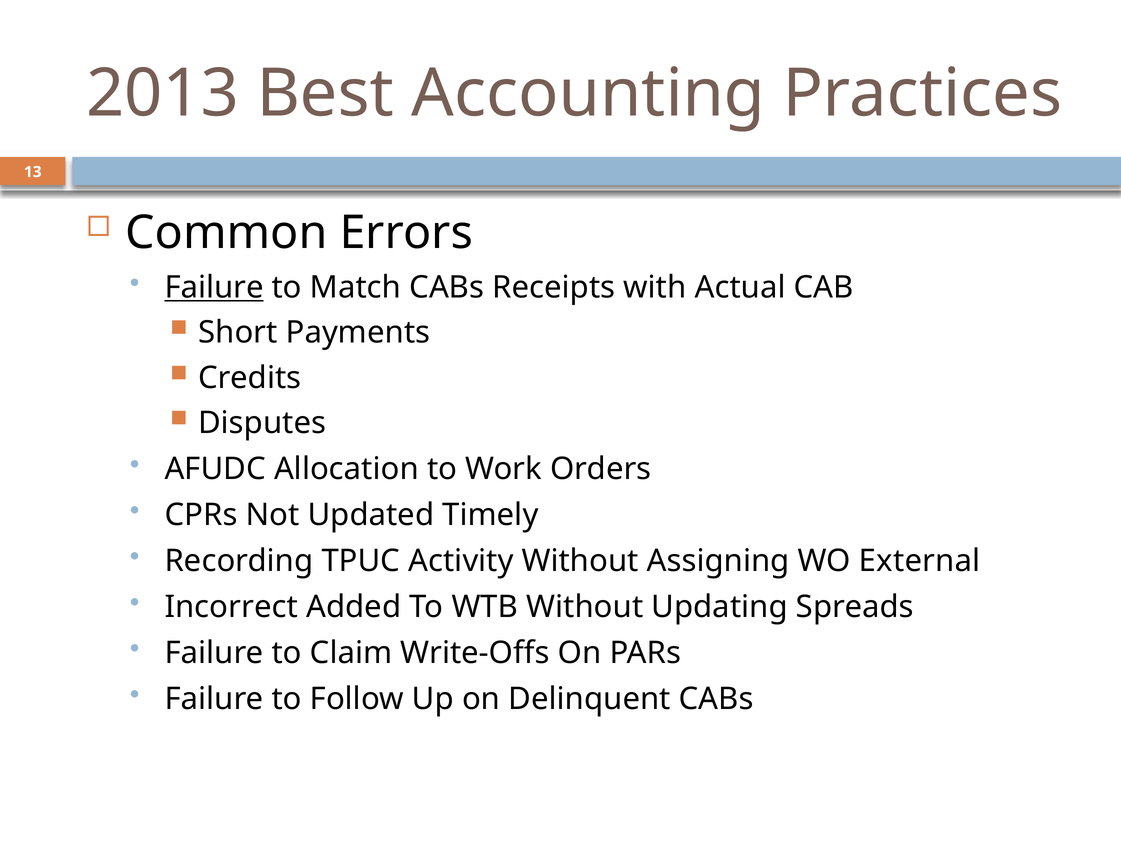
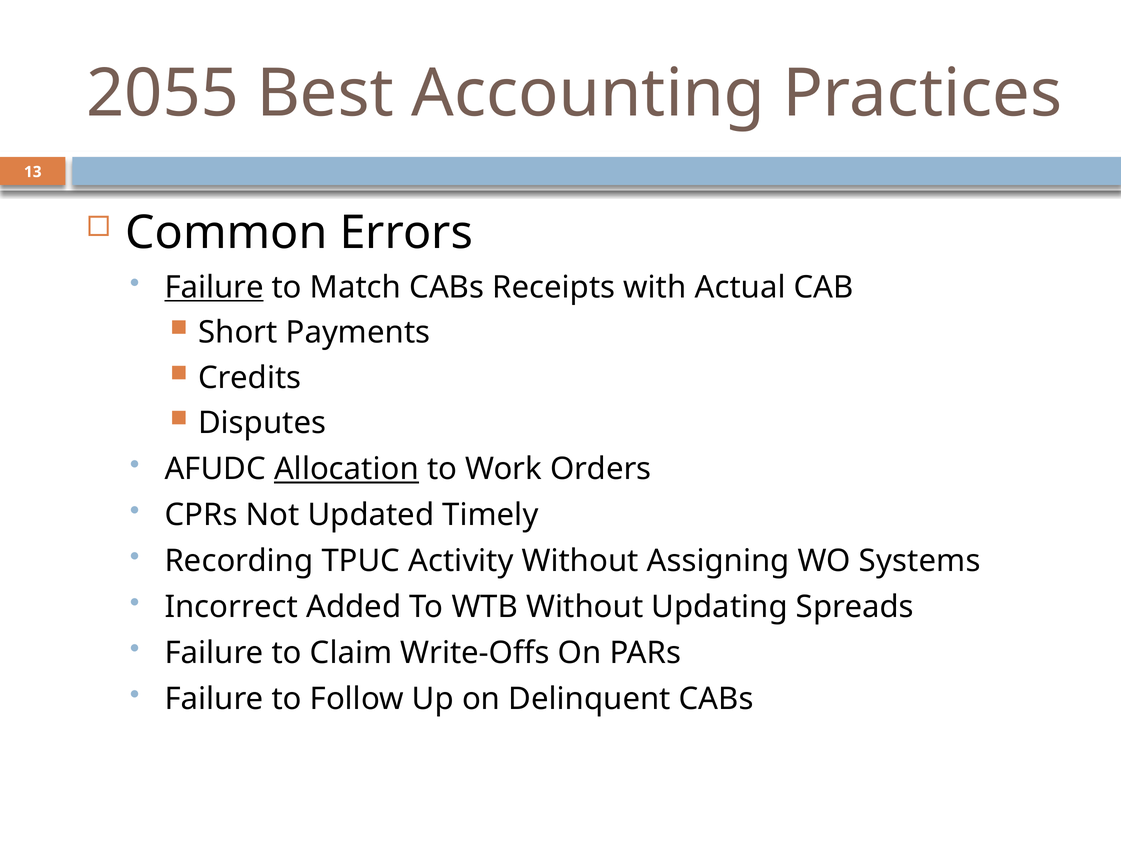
2013: 2013 -> 2055
Allocation underline: none -> present
External: External -> Systems
